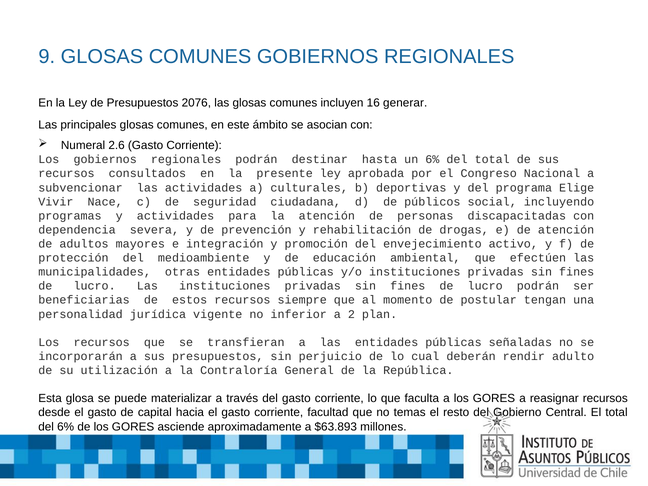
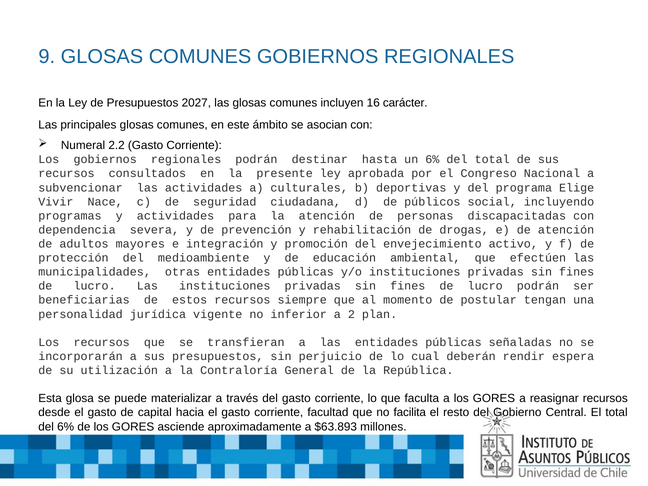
2076: 2076 -> 2027
generar: generar -> carácter
2.6: 2.6 -> 2.2
adulto: adulto -> espera
temas: temas -> facilita
